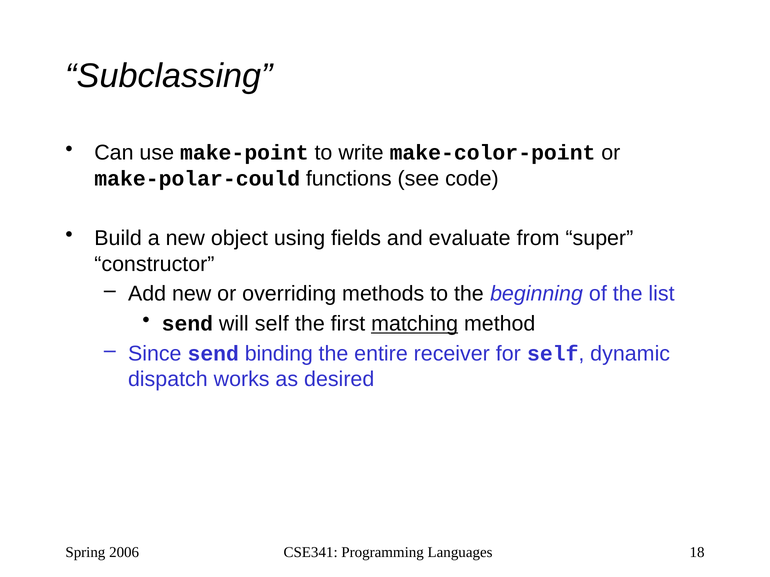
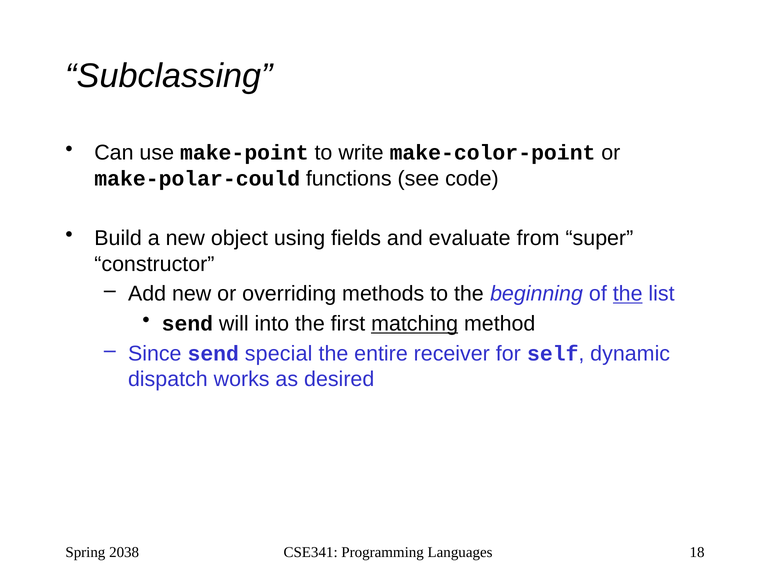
the at (628, 294) underline: none -> present
will self: self -> into
binding: binding -> special
2006: 2006 -> 2038
